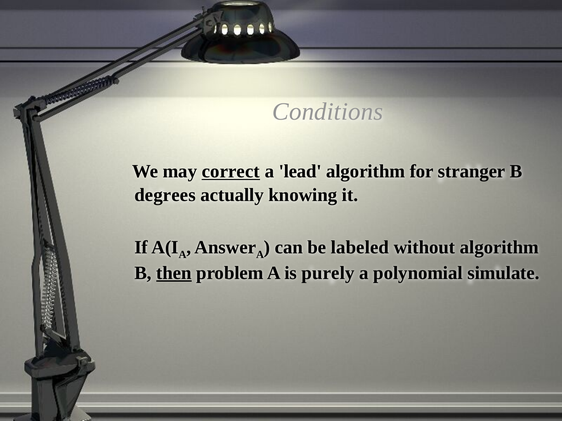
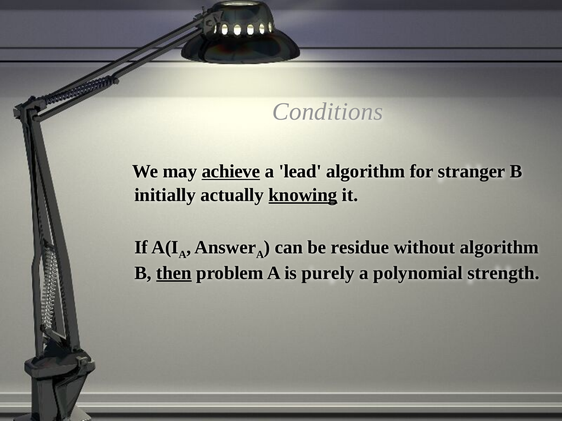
correct: correct -> achieve
degrees: degrees -> initially
knowing underline: none -> present
labeled: labeled -> residue
simulate: simulate -> strength
